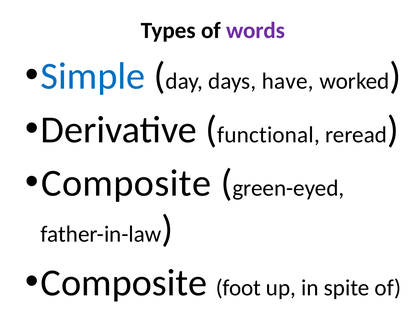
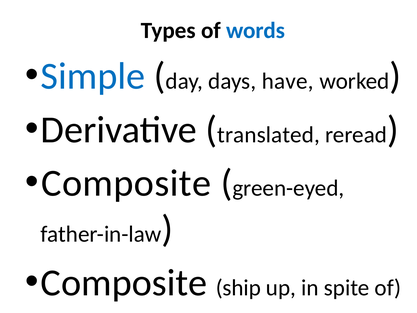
words colour: purple -> blue
functional: functional -> translated
foot: foot -> ship
